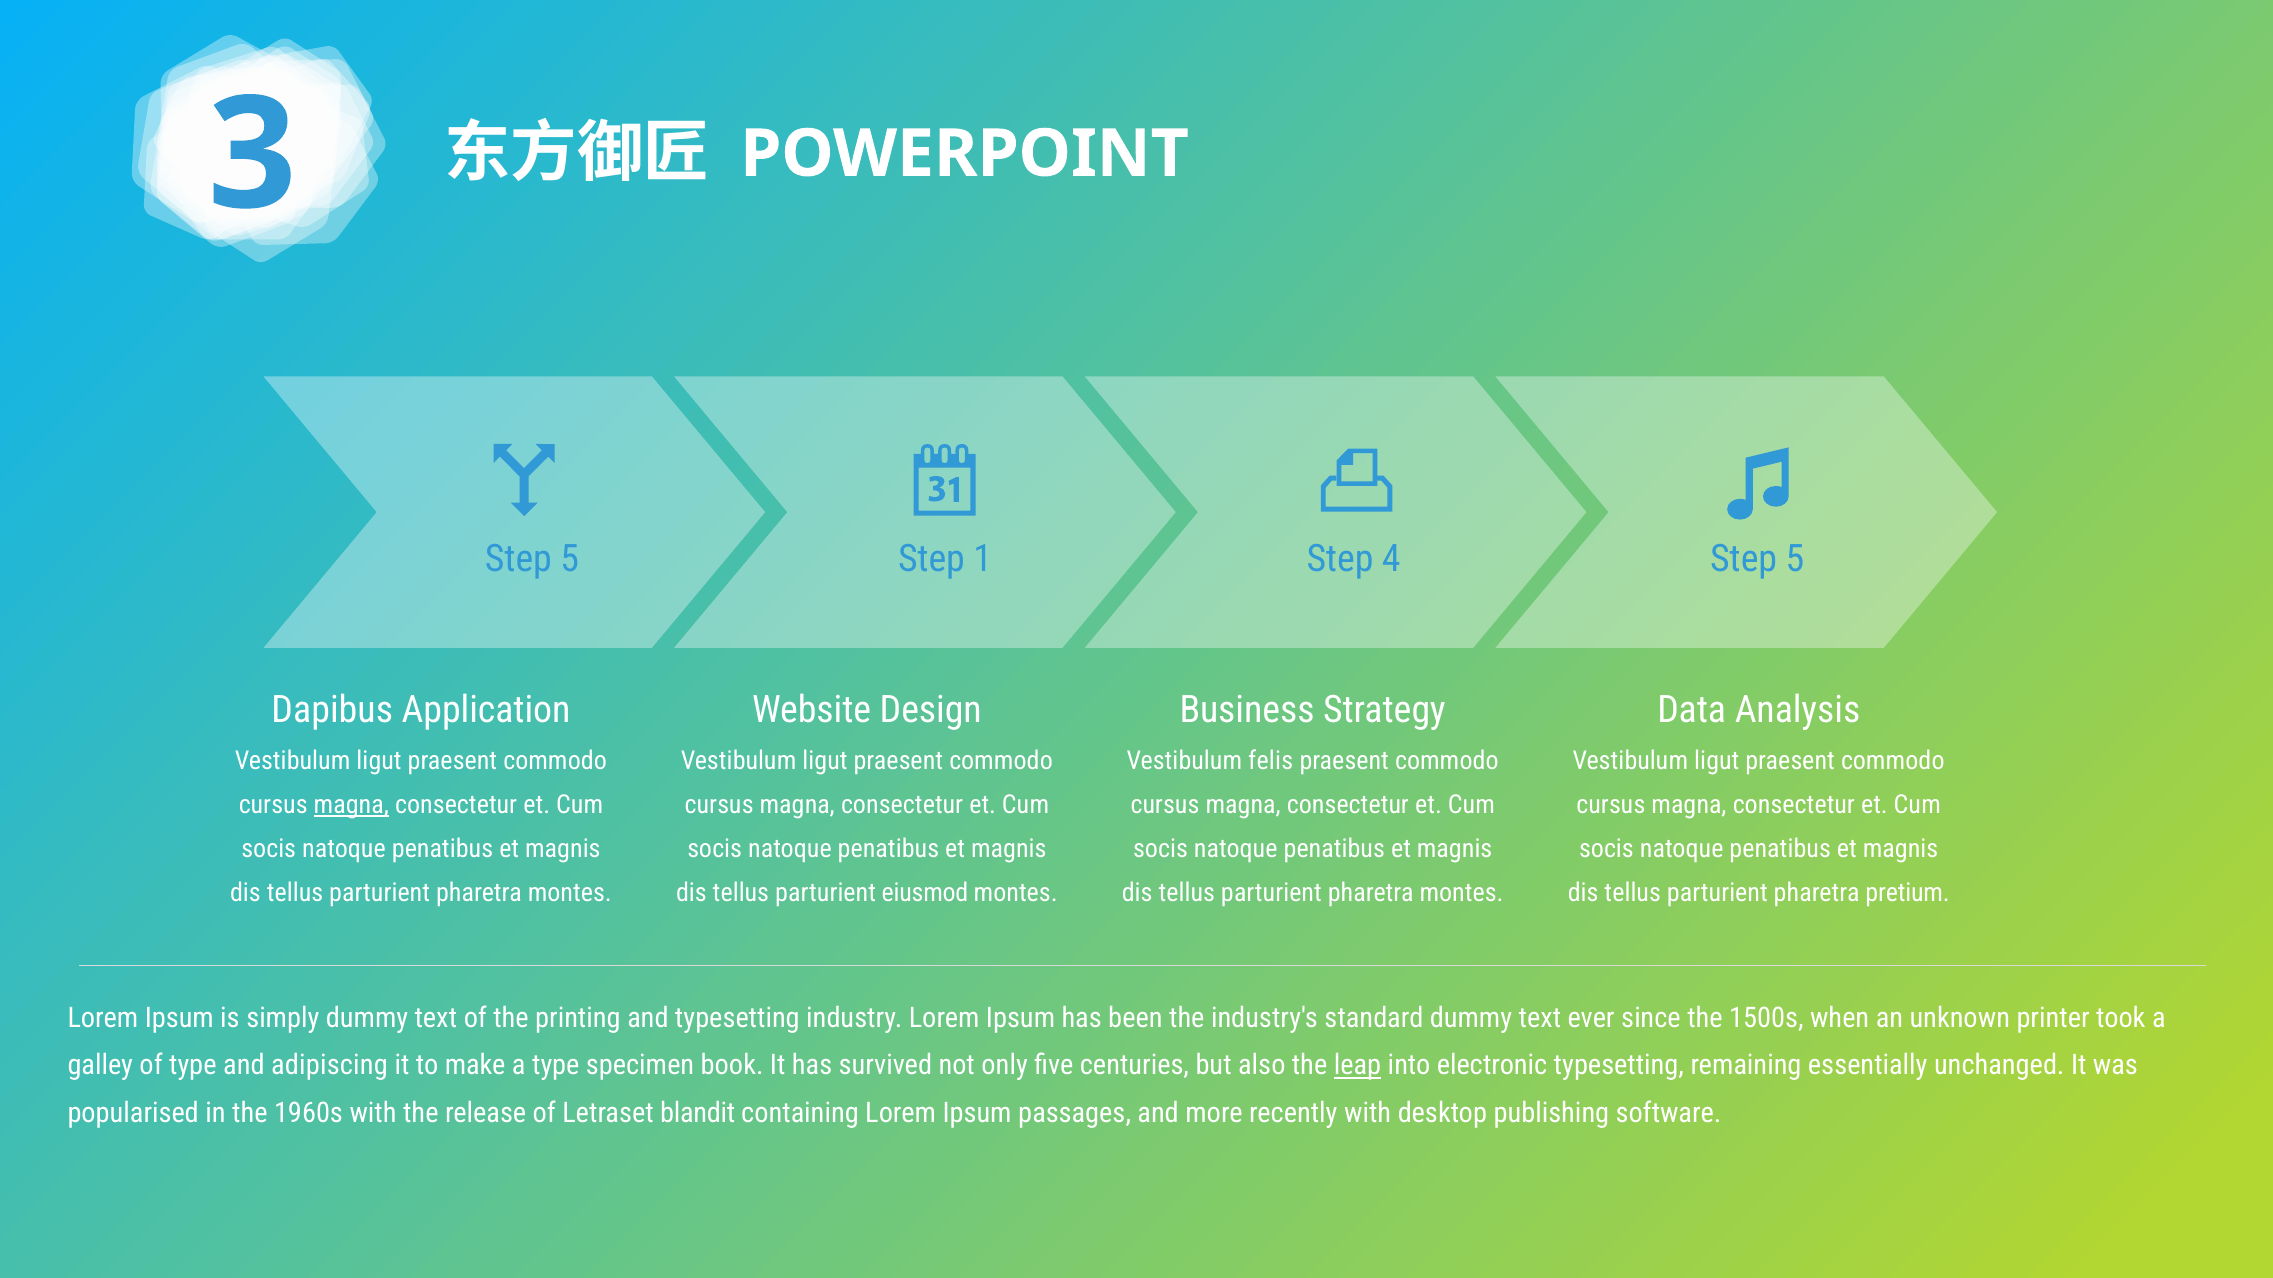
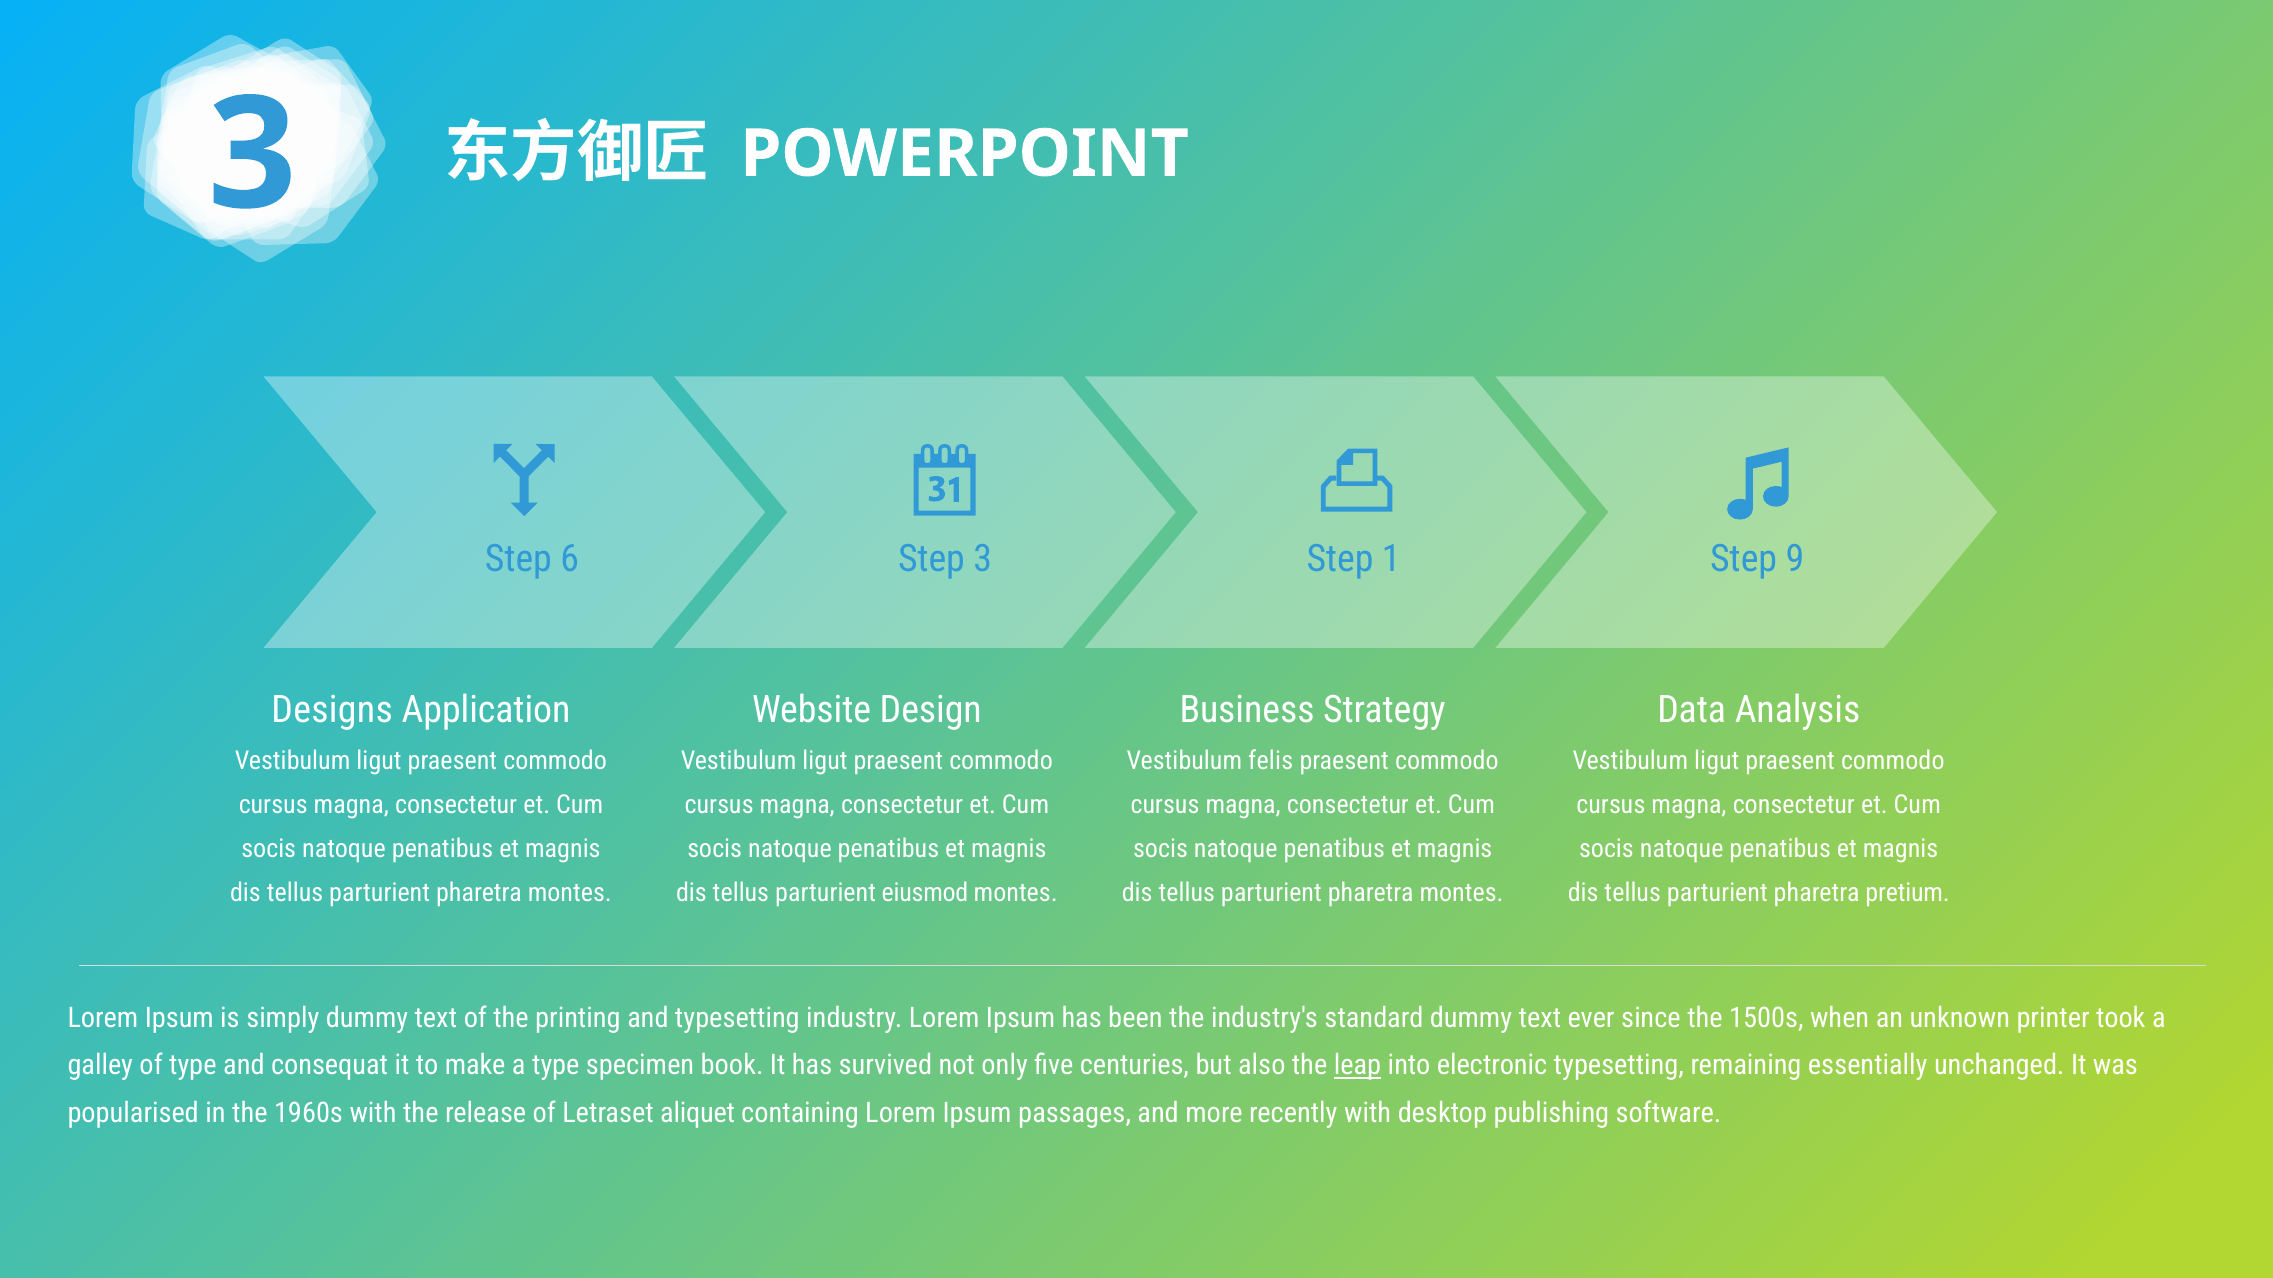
5 at (570, 559): 5 -> 6
Step 1: 1 -> 3
4: 4 -> 1
5 at (1795, 559): 5 -> 9
Dapibus: Dapibus -> Designs
magna at (351, 805) underline: present -> none
adipiscing: adipiscing -> consequat
blandit: blandit -> aliquet
